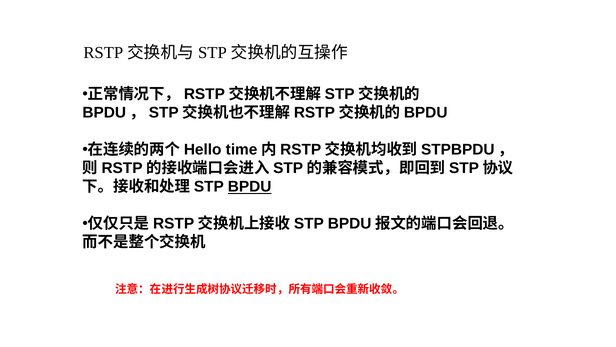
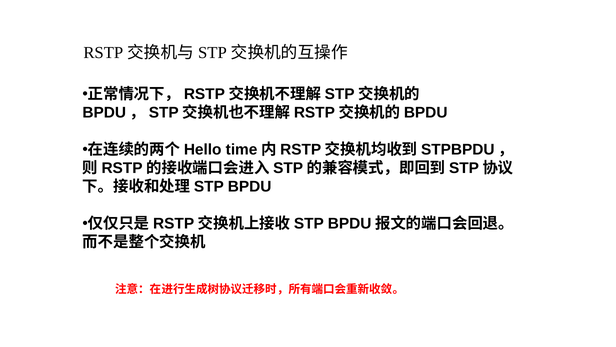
BPDU underline: present -> none
